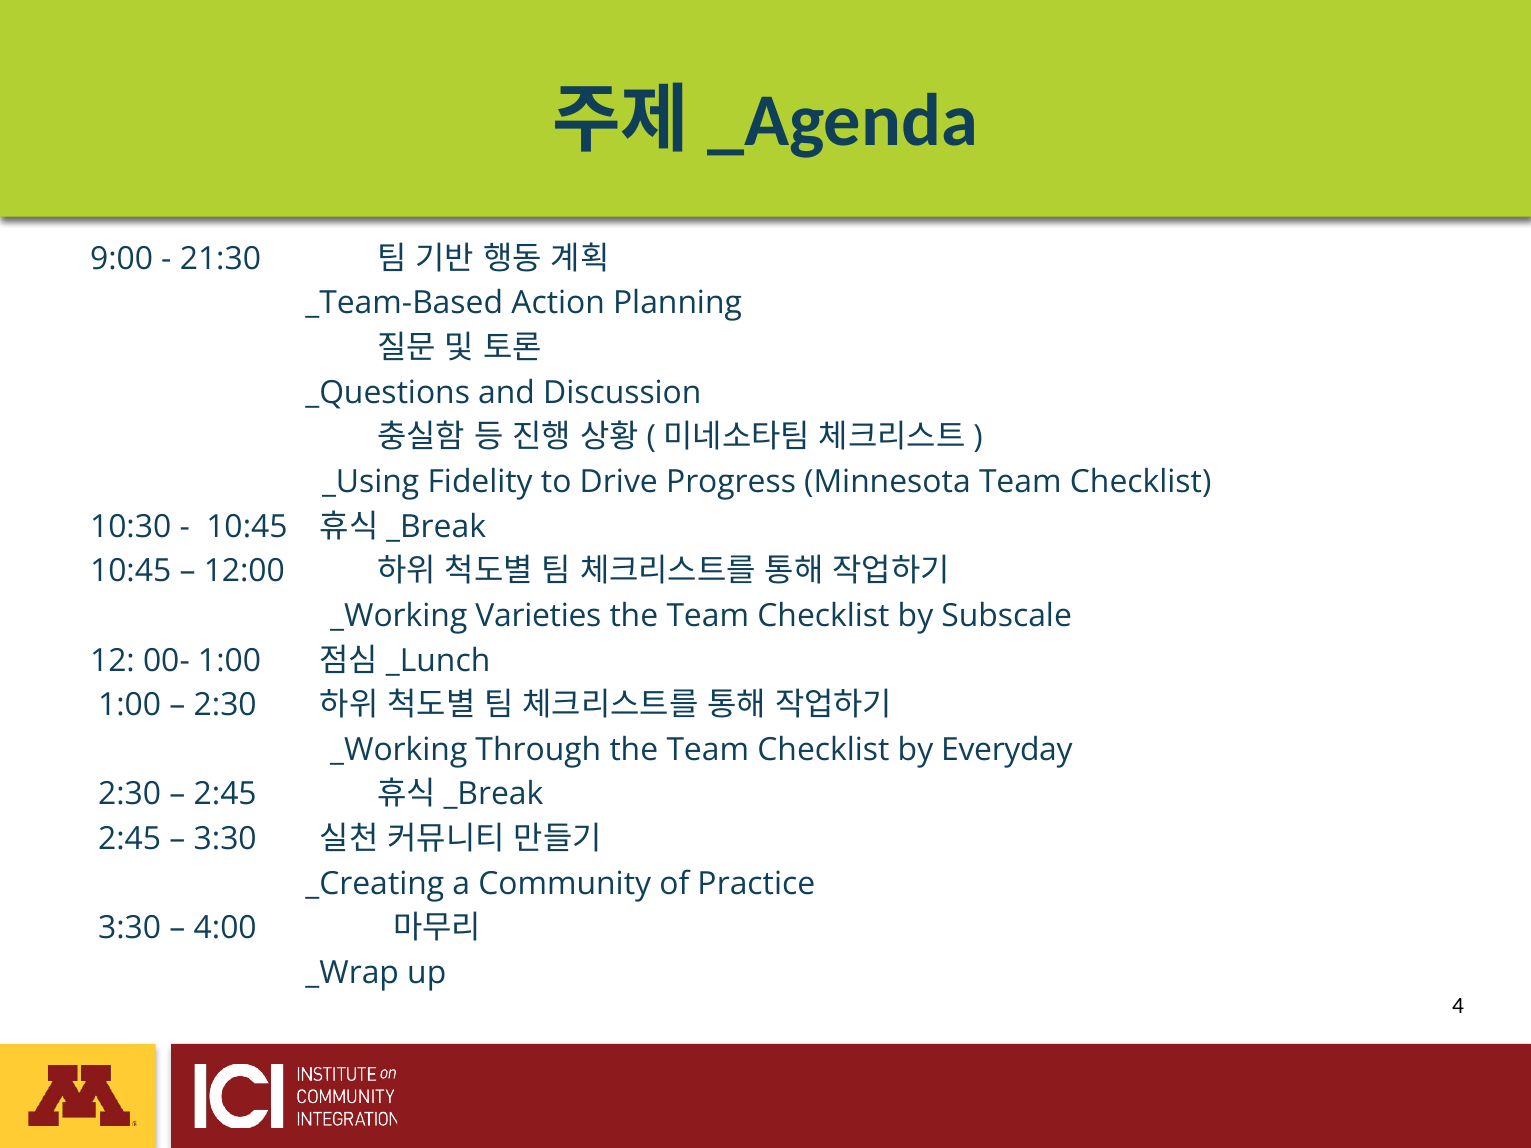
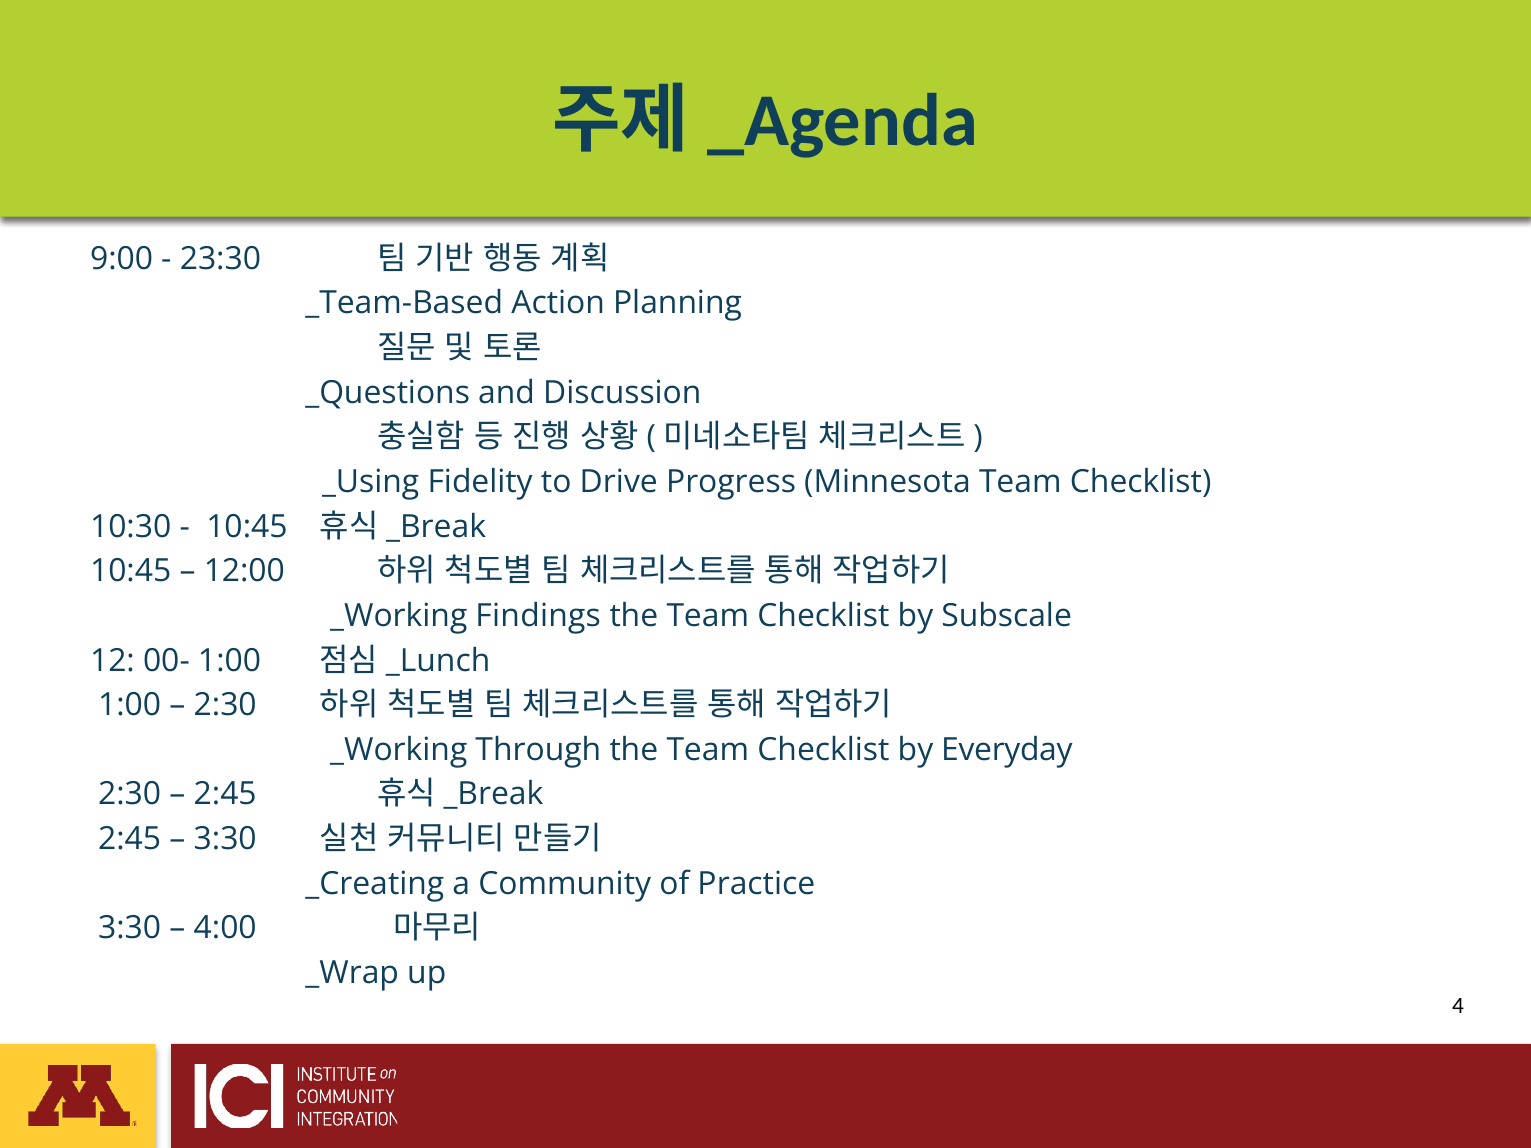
21:30: 21:30 -> 23:30
Varieties: Varieties -> Findings
